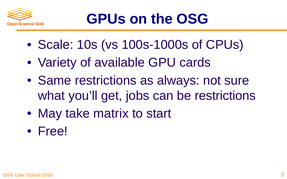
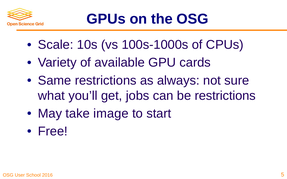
matrix: matrix -> image
